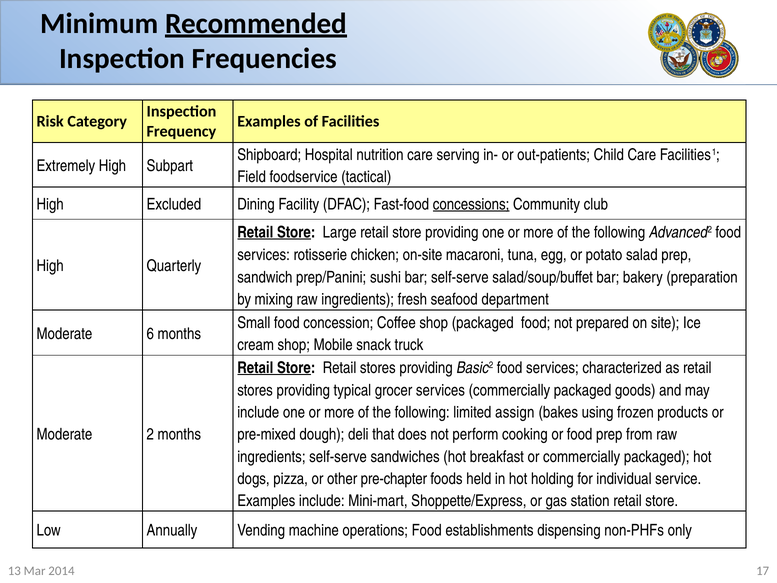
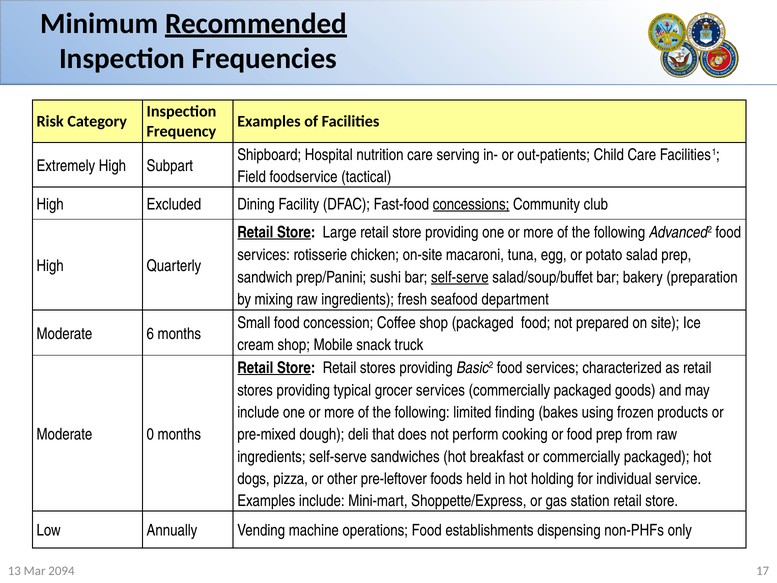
self-serve at (460, 277) underline: none -> present
assign: assign -> finding
2: 2 -> 0
pre-chapter: pre-chapter -> pre-leftover
2014: 2014 -> 2094
